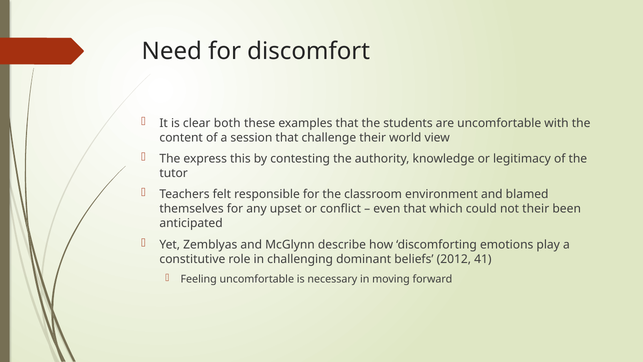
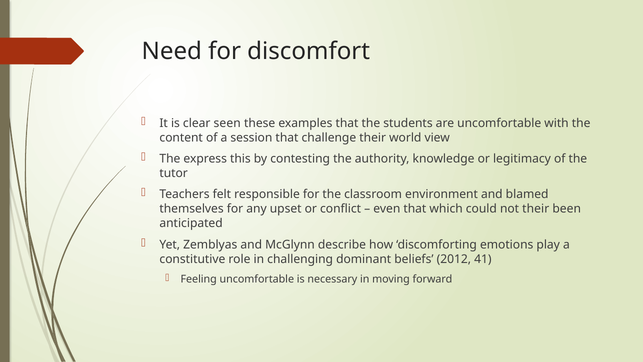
both: both -> seen
